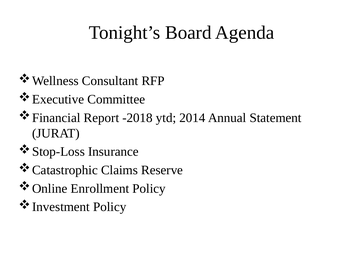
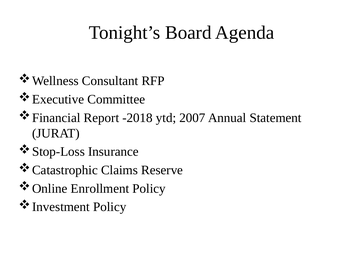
2014: 2014 -> 2007
